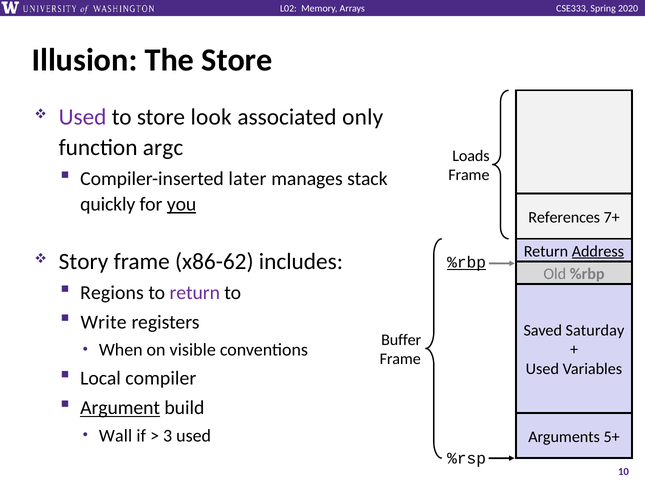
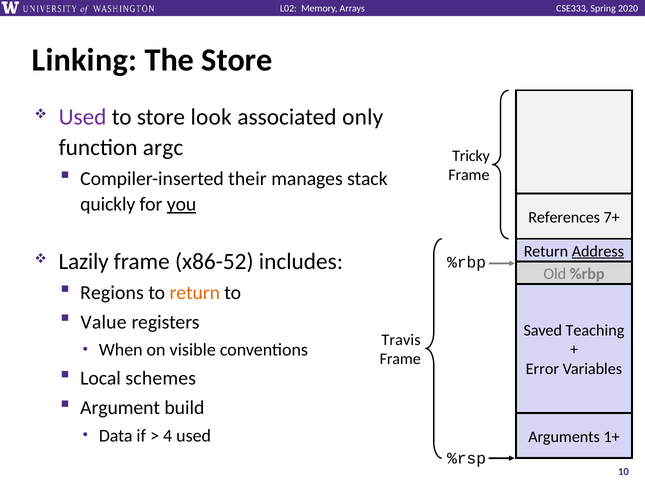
Illusion: Illusion -> Linking
Loads: Loads -> Tricky
later: later -> their
Story: Story -> Lazily
x86-62: x86-62 -> x86-52
%rbp at (467, 262) underline: present -> none
return at (195, 293) colour: purple -> orange
Write: Write -> Value
Saturday: Saturday -> Teaching
Buffer: Buffer -> Travis
Used at (542, 369): Used -> Error
compiler: compiler -> schemes
Argument underline: present -> none
Wall: Wall -> Data
3: 3 -> 4
5+: 5+ -> 1+
